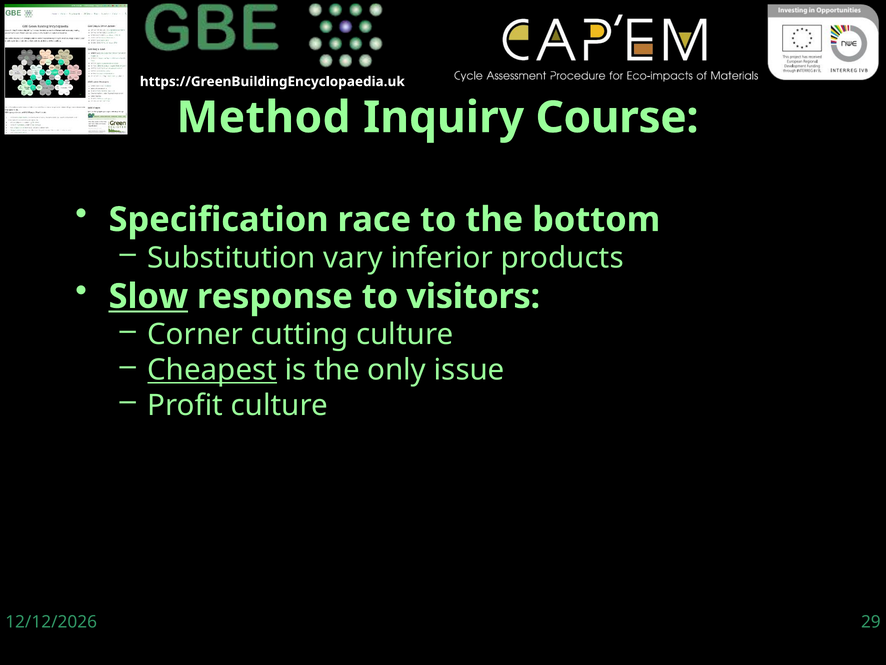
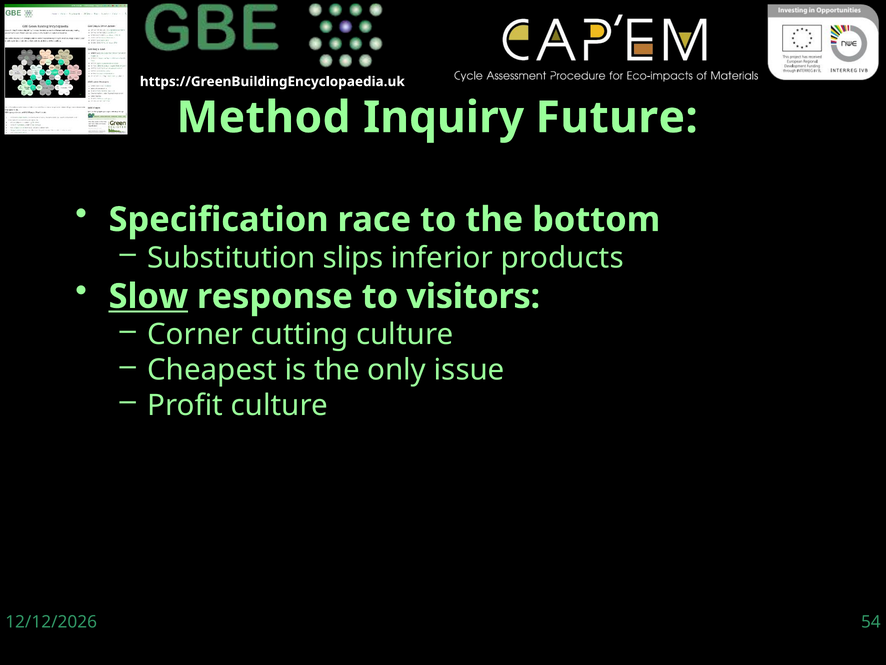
Course: Course -> Future
vary: vary -> slips
Cheapest underline: present -> none
29: 29 -> 54
